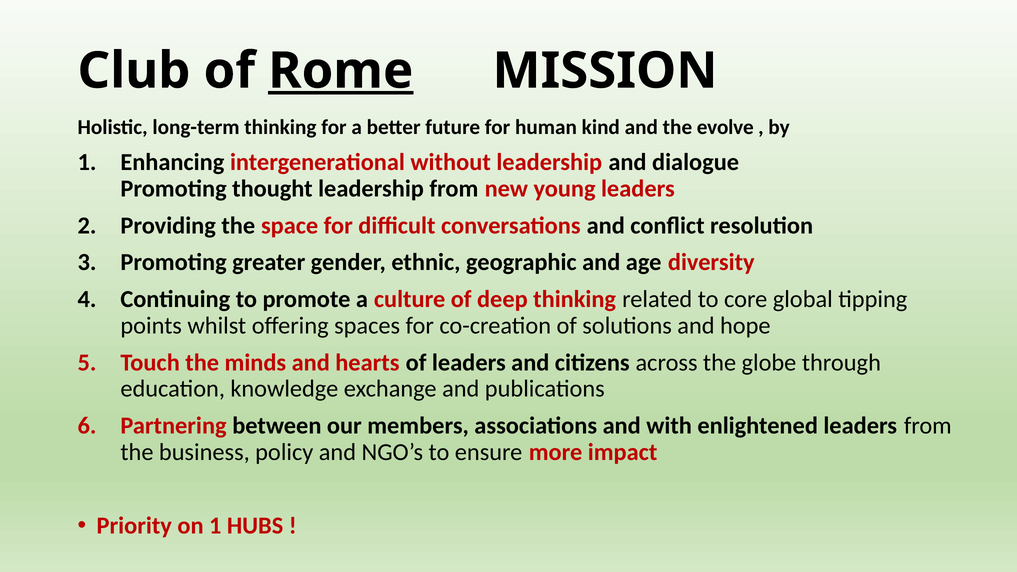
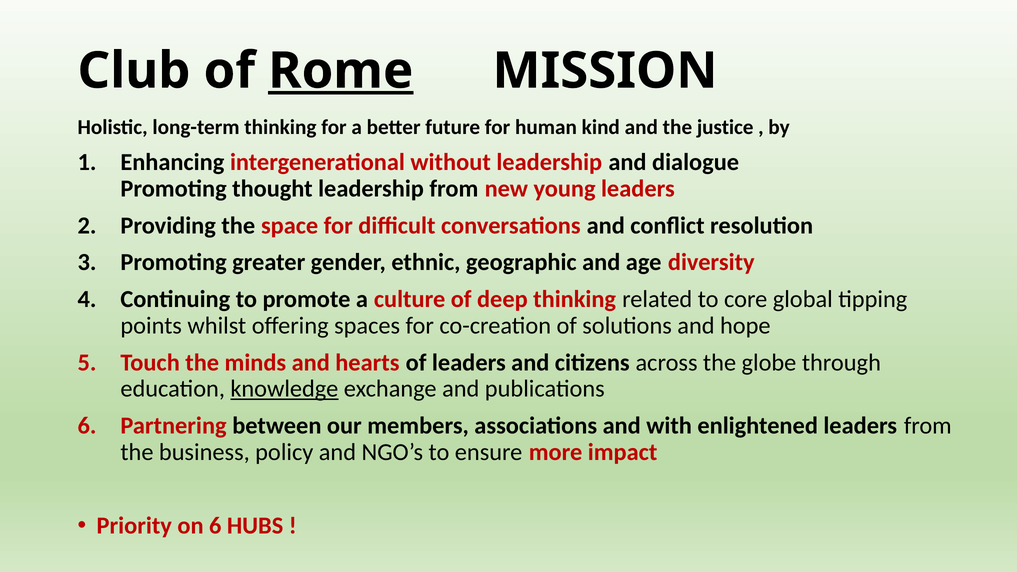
evolve: evolve -> justice
knowledge underline: none -> present
on 1: 1 -> 6
